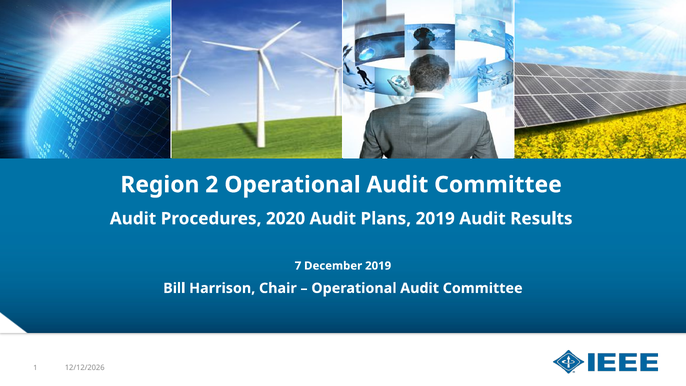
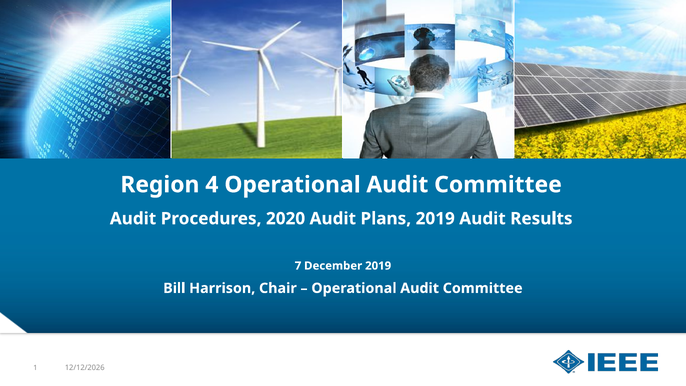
2: 2 -> 4
